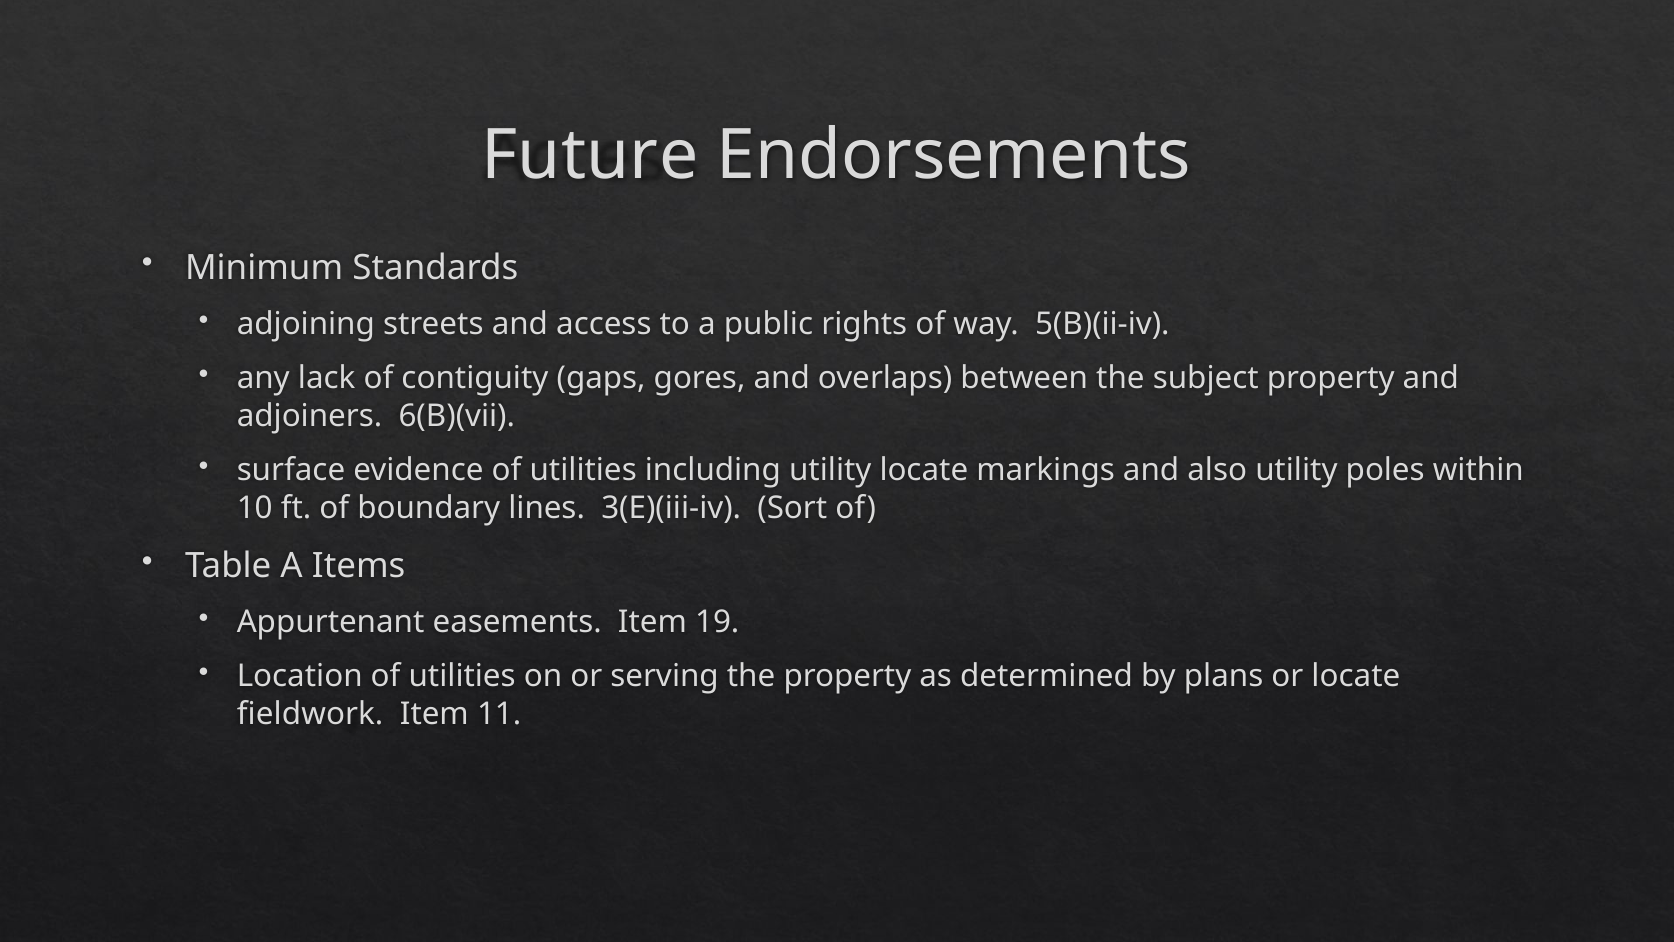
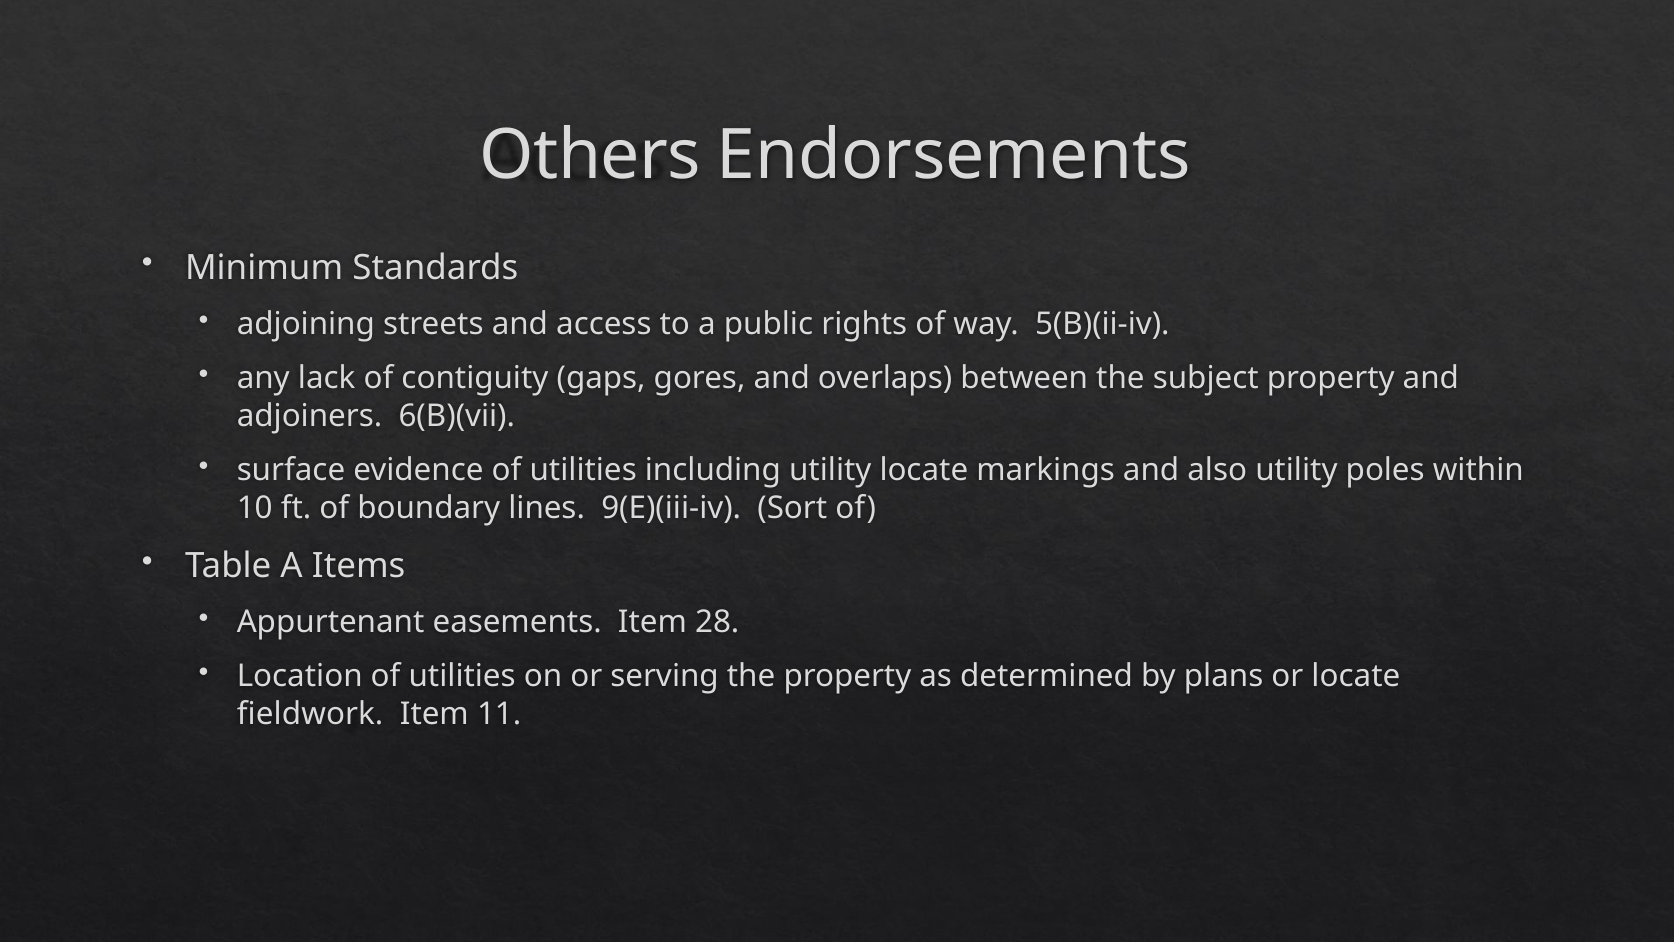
Future: Future -> Others
3(E)(iii-iv: 3(E)(iii-iv -> 9(E)(iii-iv
19: 19 -> 28
